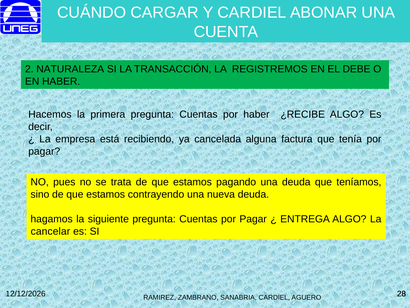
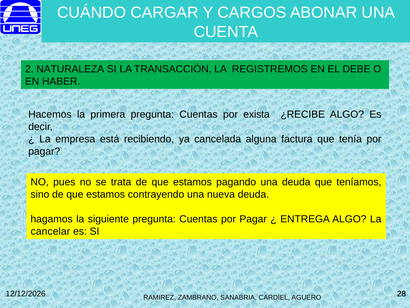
Y CARDIEL: CARDIEL -> CARGOS
por haber: haber -> exista
